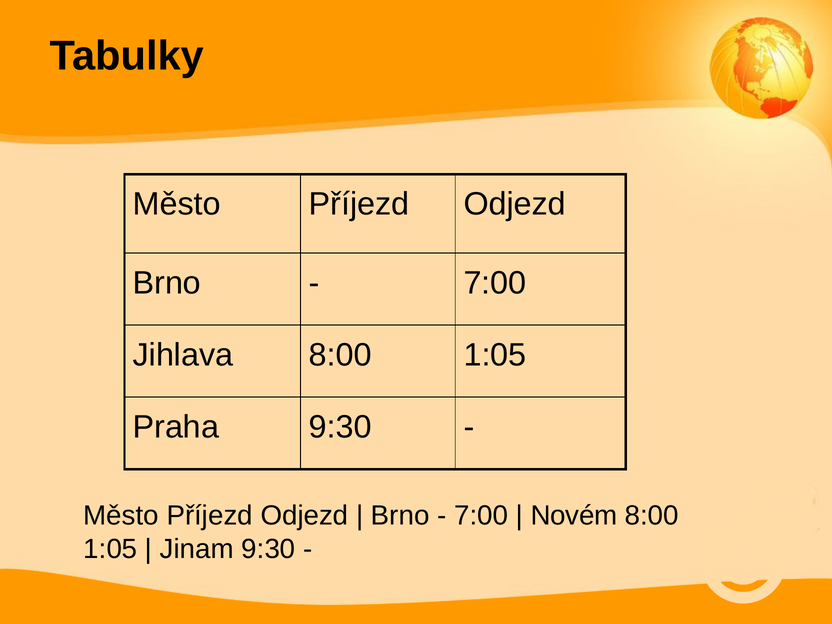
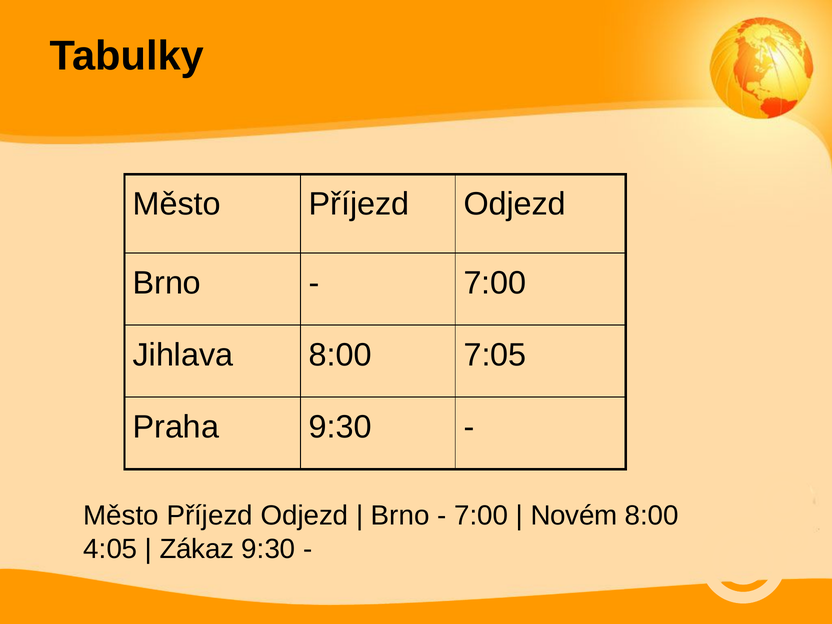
Jihlava 8:00 1:05: 1:05 -> 7:05
1:05 at (110, 549): 1:05 -> 4:05
Jinam: Jinam -> Zákaz
